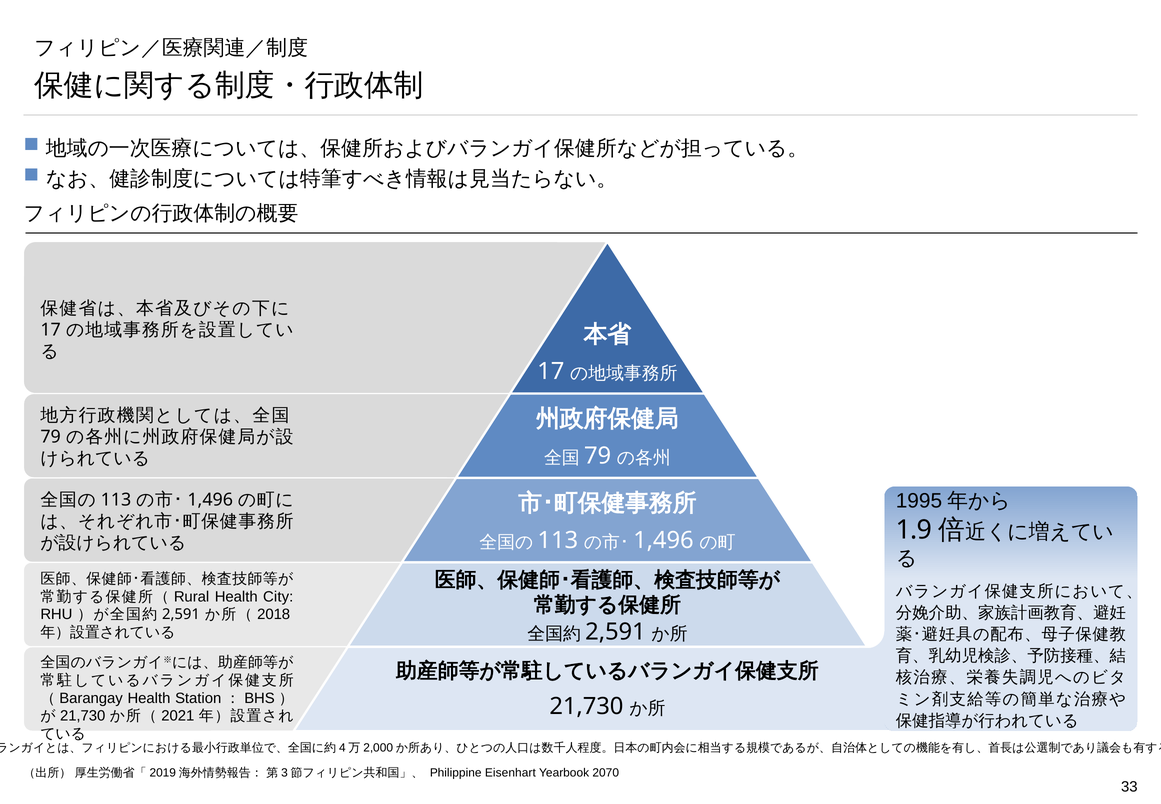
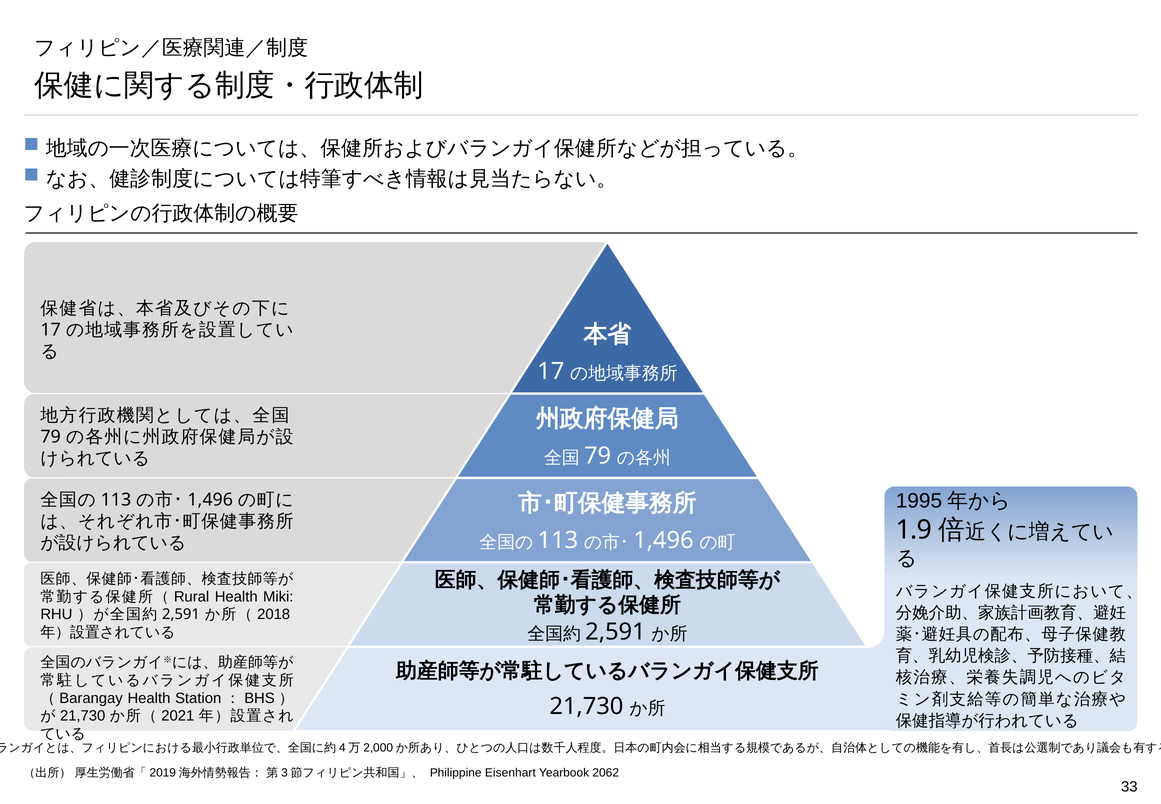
City: City -> Miki
2070: 2070 -> 2062
